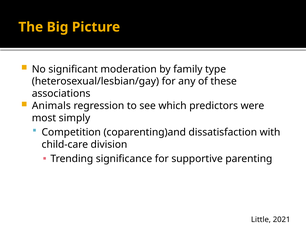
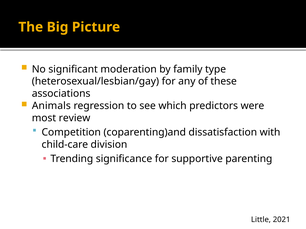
simply: simply -> review
